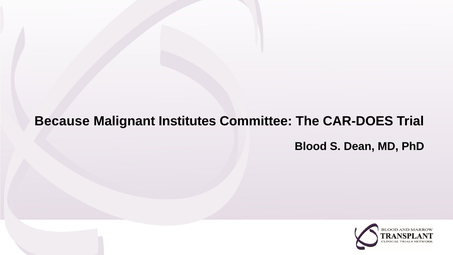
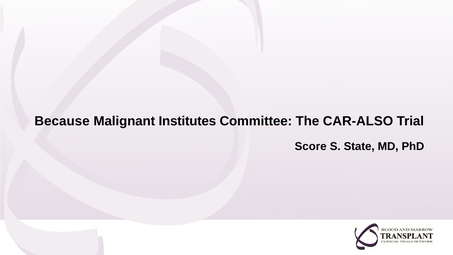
CAR-DOES: CAR-DOES -> CAR-ALSO
Blood: Blood -> Score
Dean: Dean -> State
